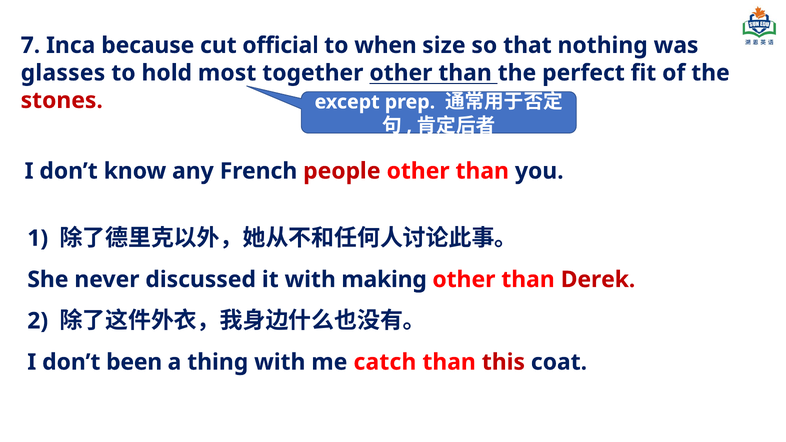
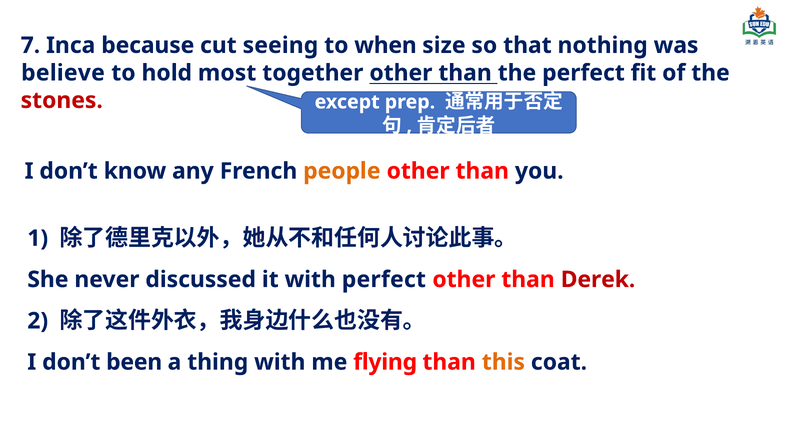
official: official -> seeing
glasses: glasses -> believe
people colour: red -> orange
with making: making -> perfect
catch: catch -> flying
this colour: red -> orange
